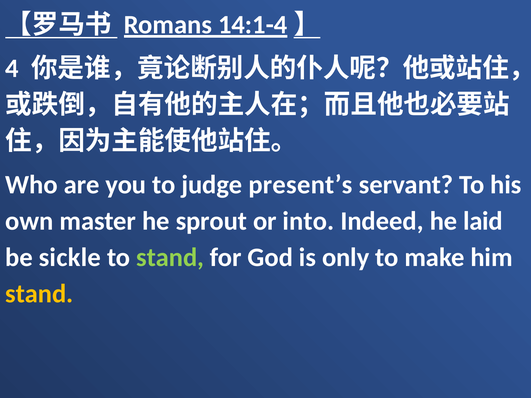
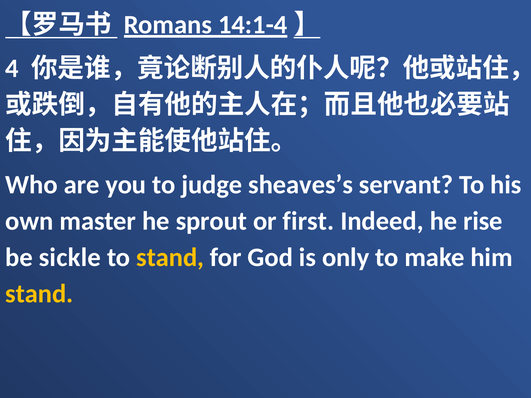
present’s: present’s -> sheaves’s
into: into -> first
laid: laid -> rise
stand at (170, 258) colour: light green -> yellow
